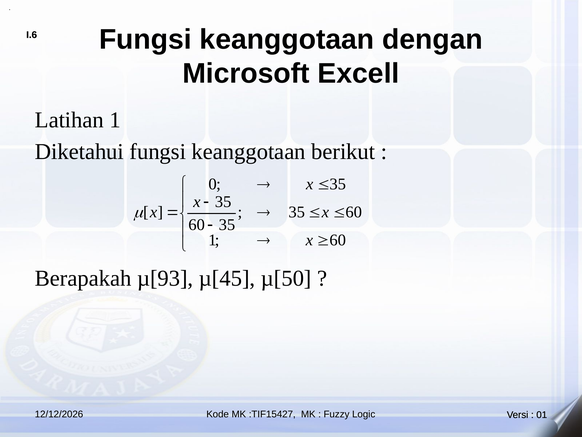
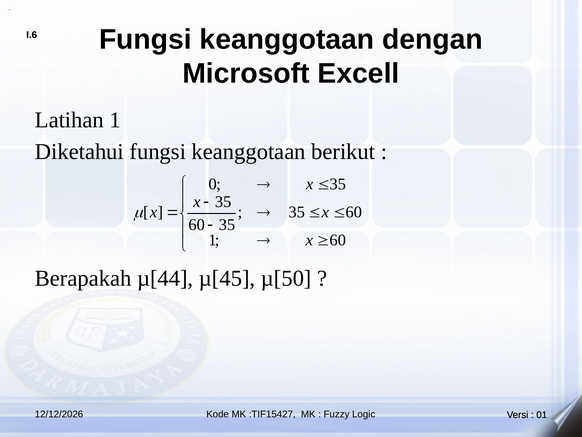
µ[93: µ[93 -> µ[44
